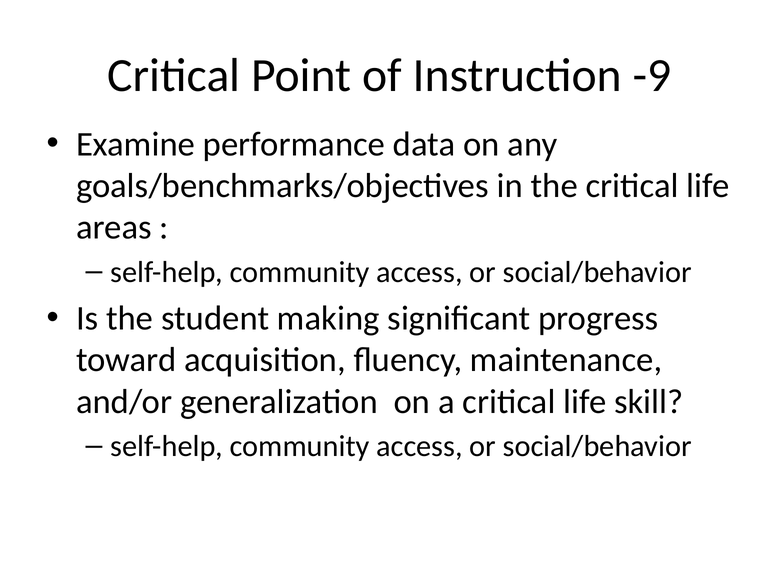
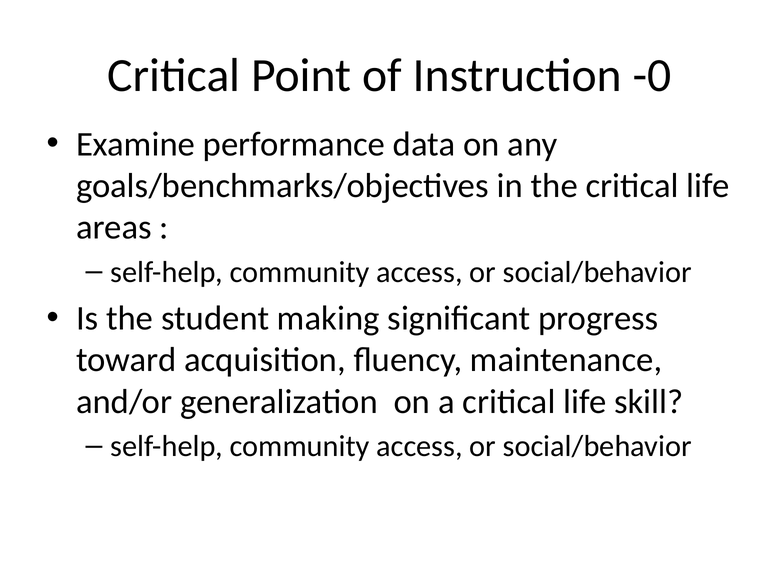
-9: -9 -> -0
